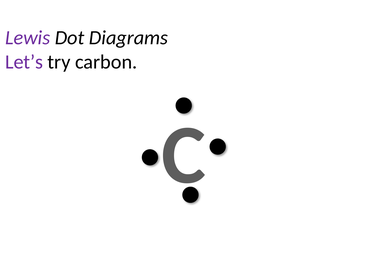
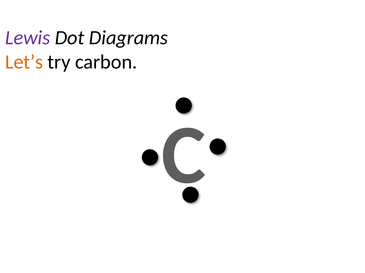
Let’s colour: purple -> orange
